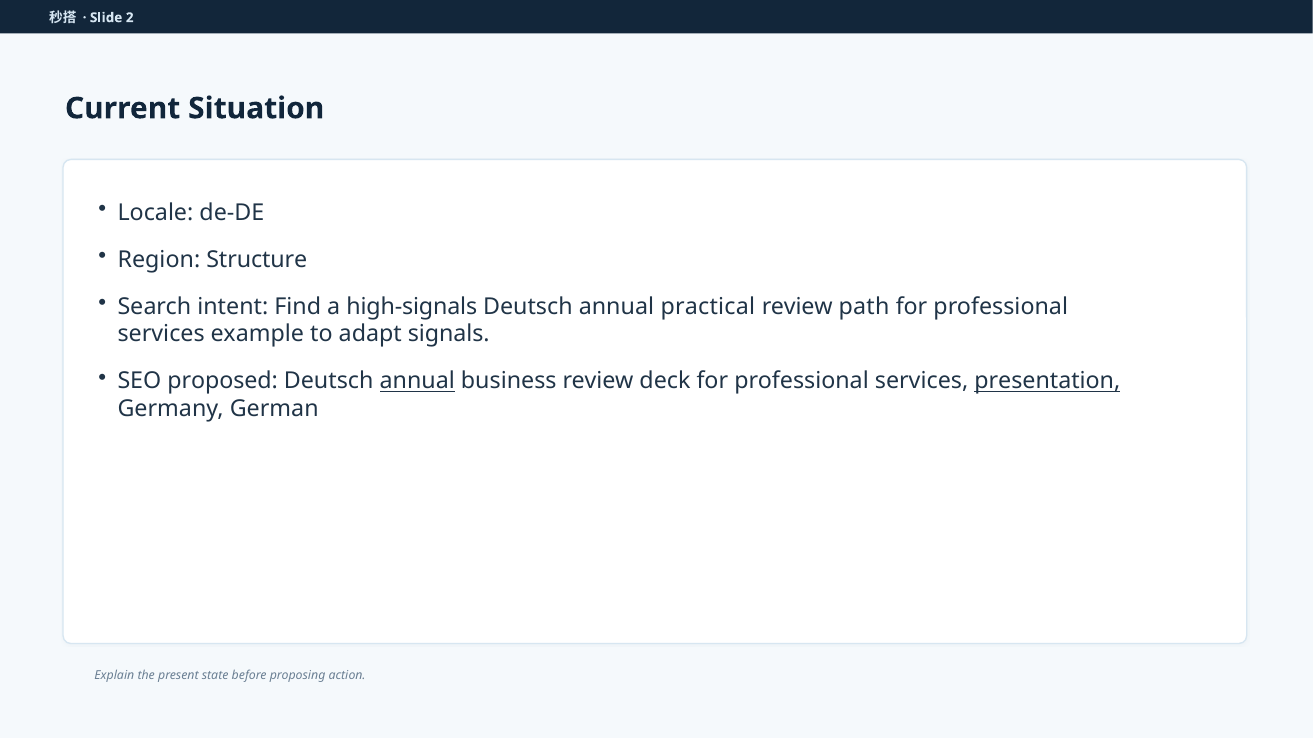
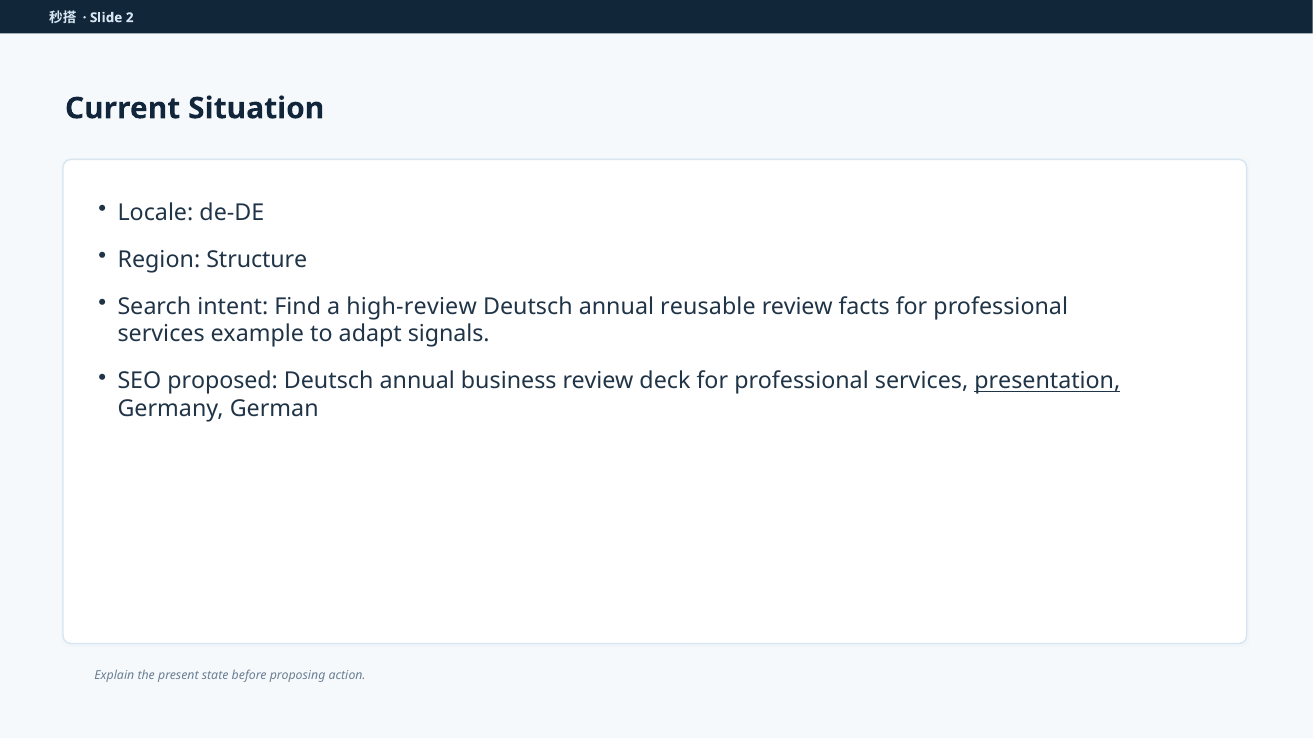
high-signals: high-signals -> high-review
practical: practical -> reusable
path: path -> facts
annual at (417, 382) underline: present -> none
